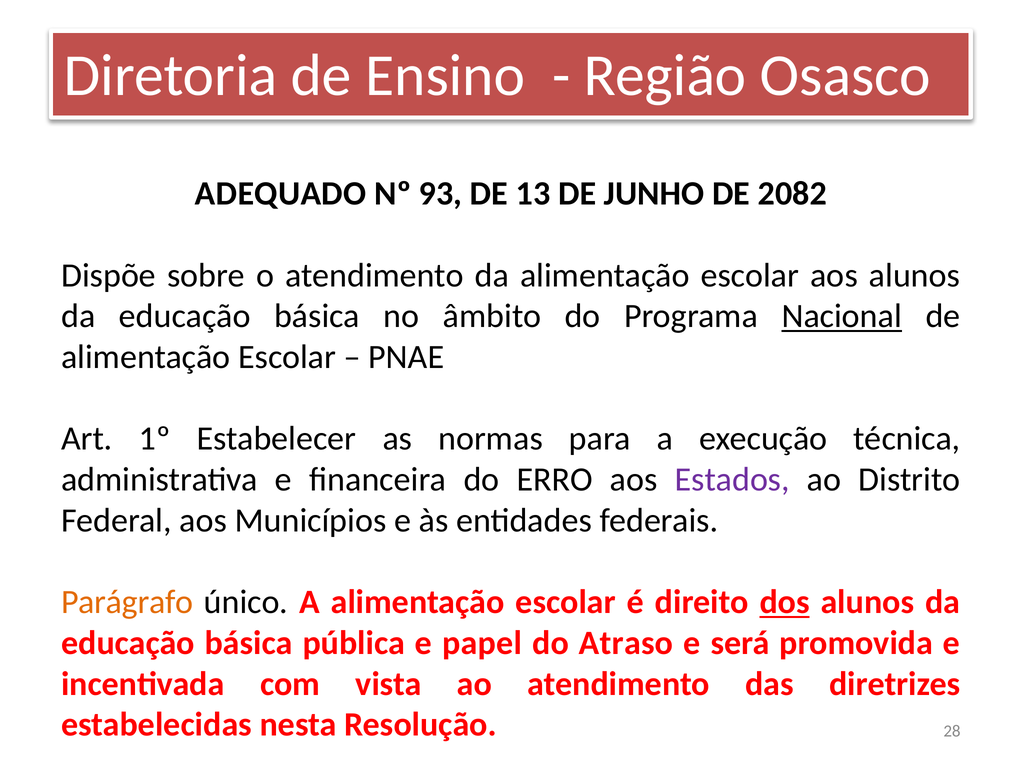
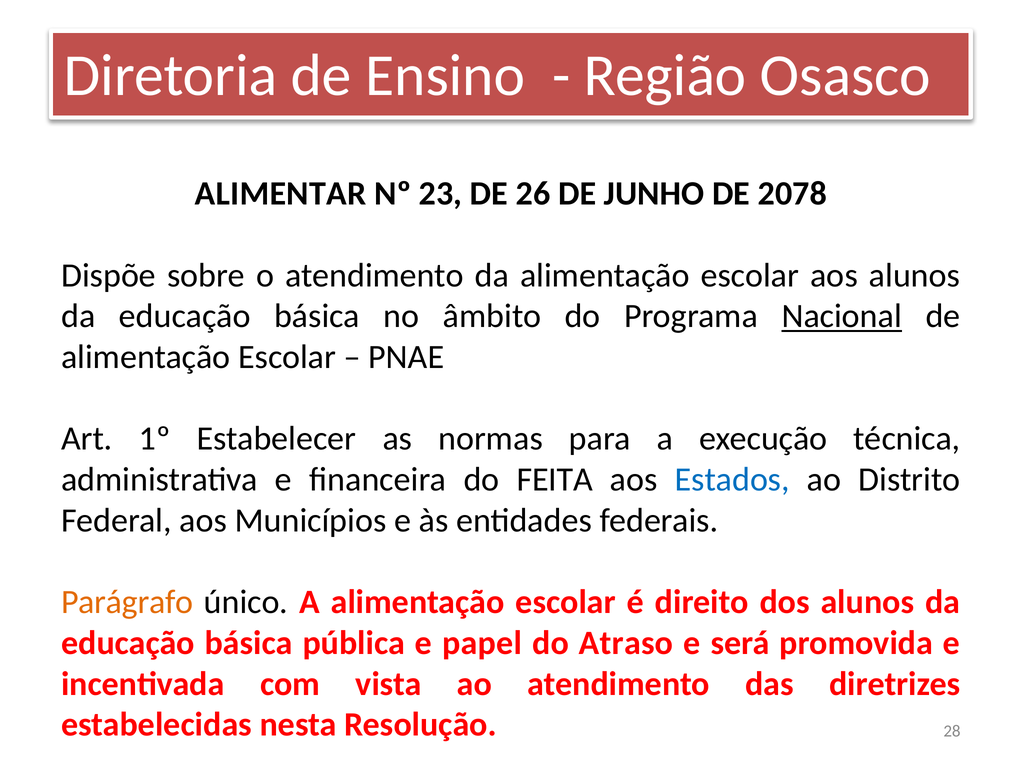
ADEQUADO: ADEQUADO -> ALIMENTAR
93: 93 -> 23
13: 13 -> 26
2082: 2082 -> 2078
ERRO: ERRO -> FEITA
Estados colour: purple -> blue
dos underline: present -> none
